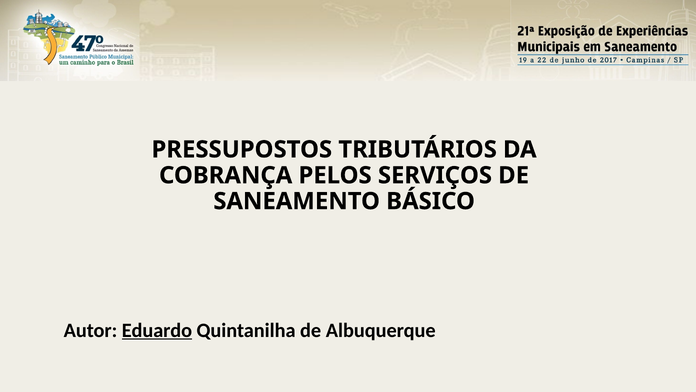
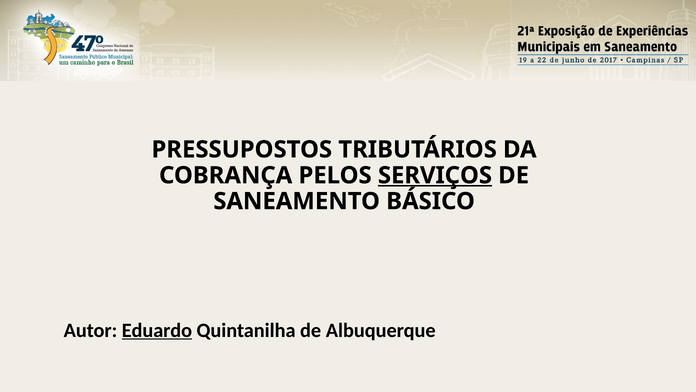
SERVIÇOS underline: none -> present
